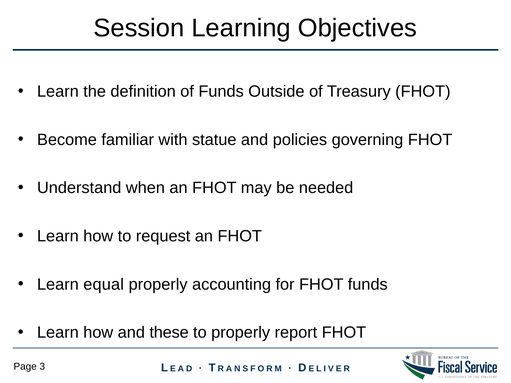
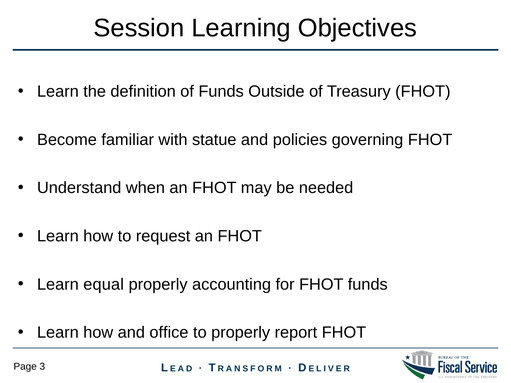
these: these -> office
